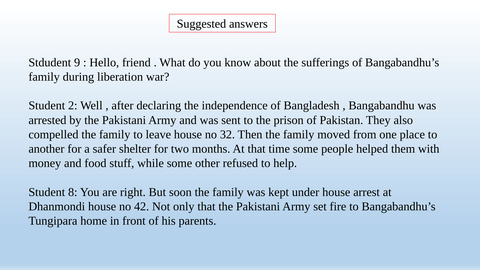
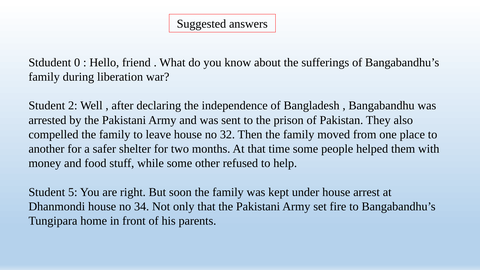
9: 9 -> 0
8: 8 -> 5
42: 42 -> 34
